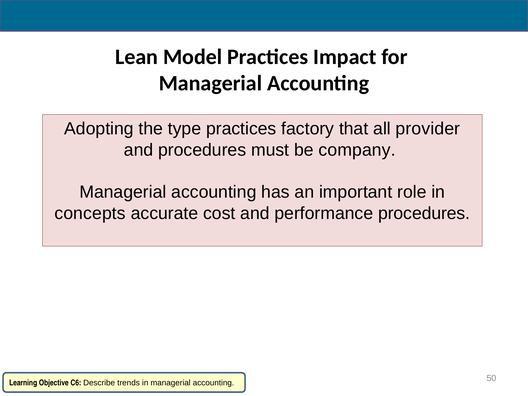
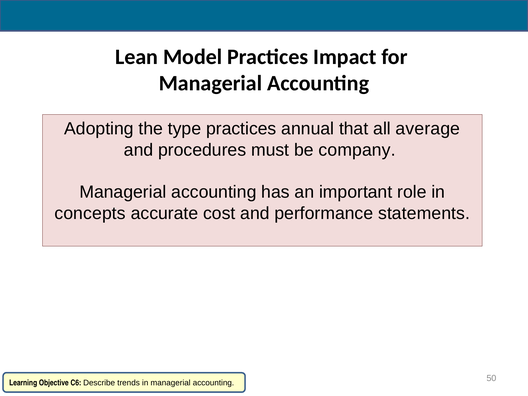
factory: factory -> annual
provider: provider -> average
performance procedures: procedures -> statements
